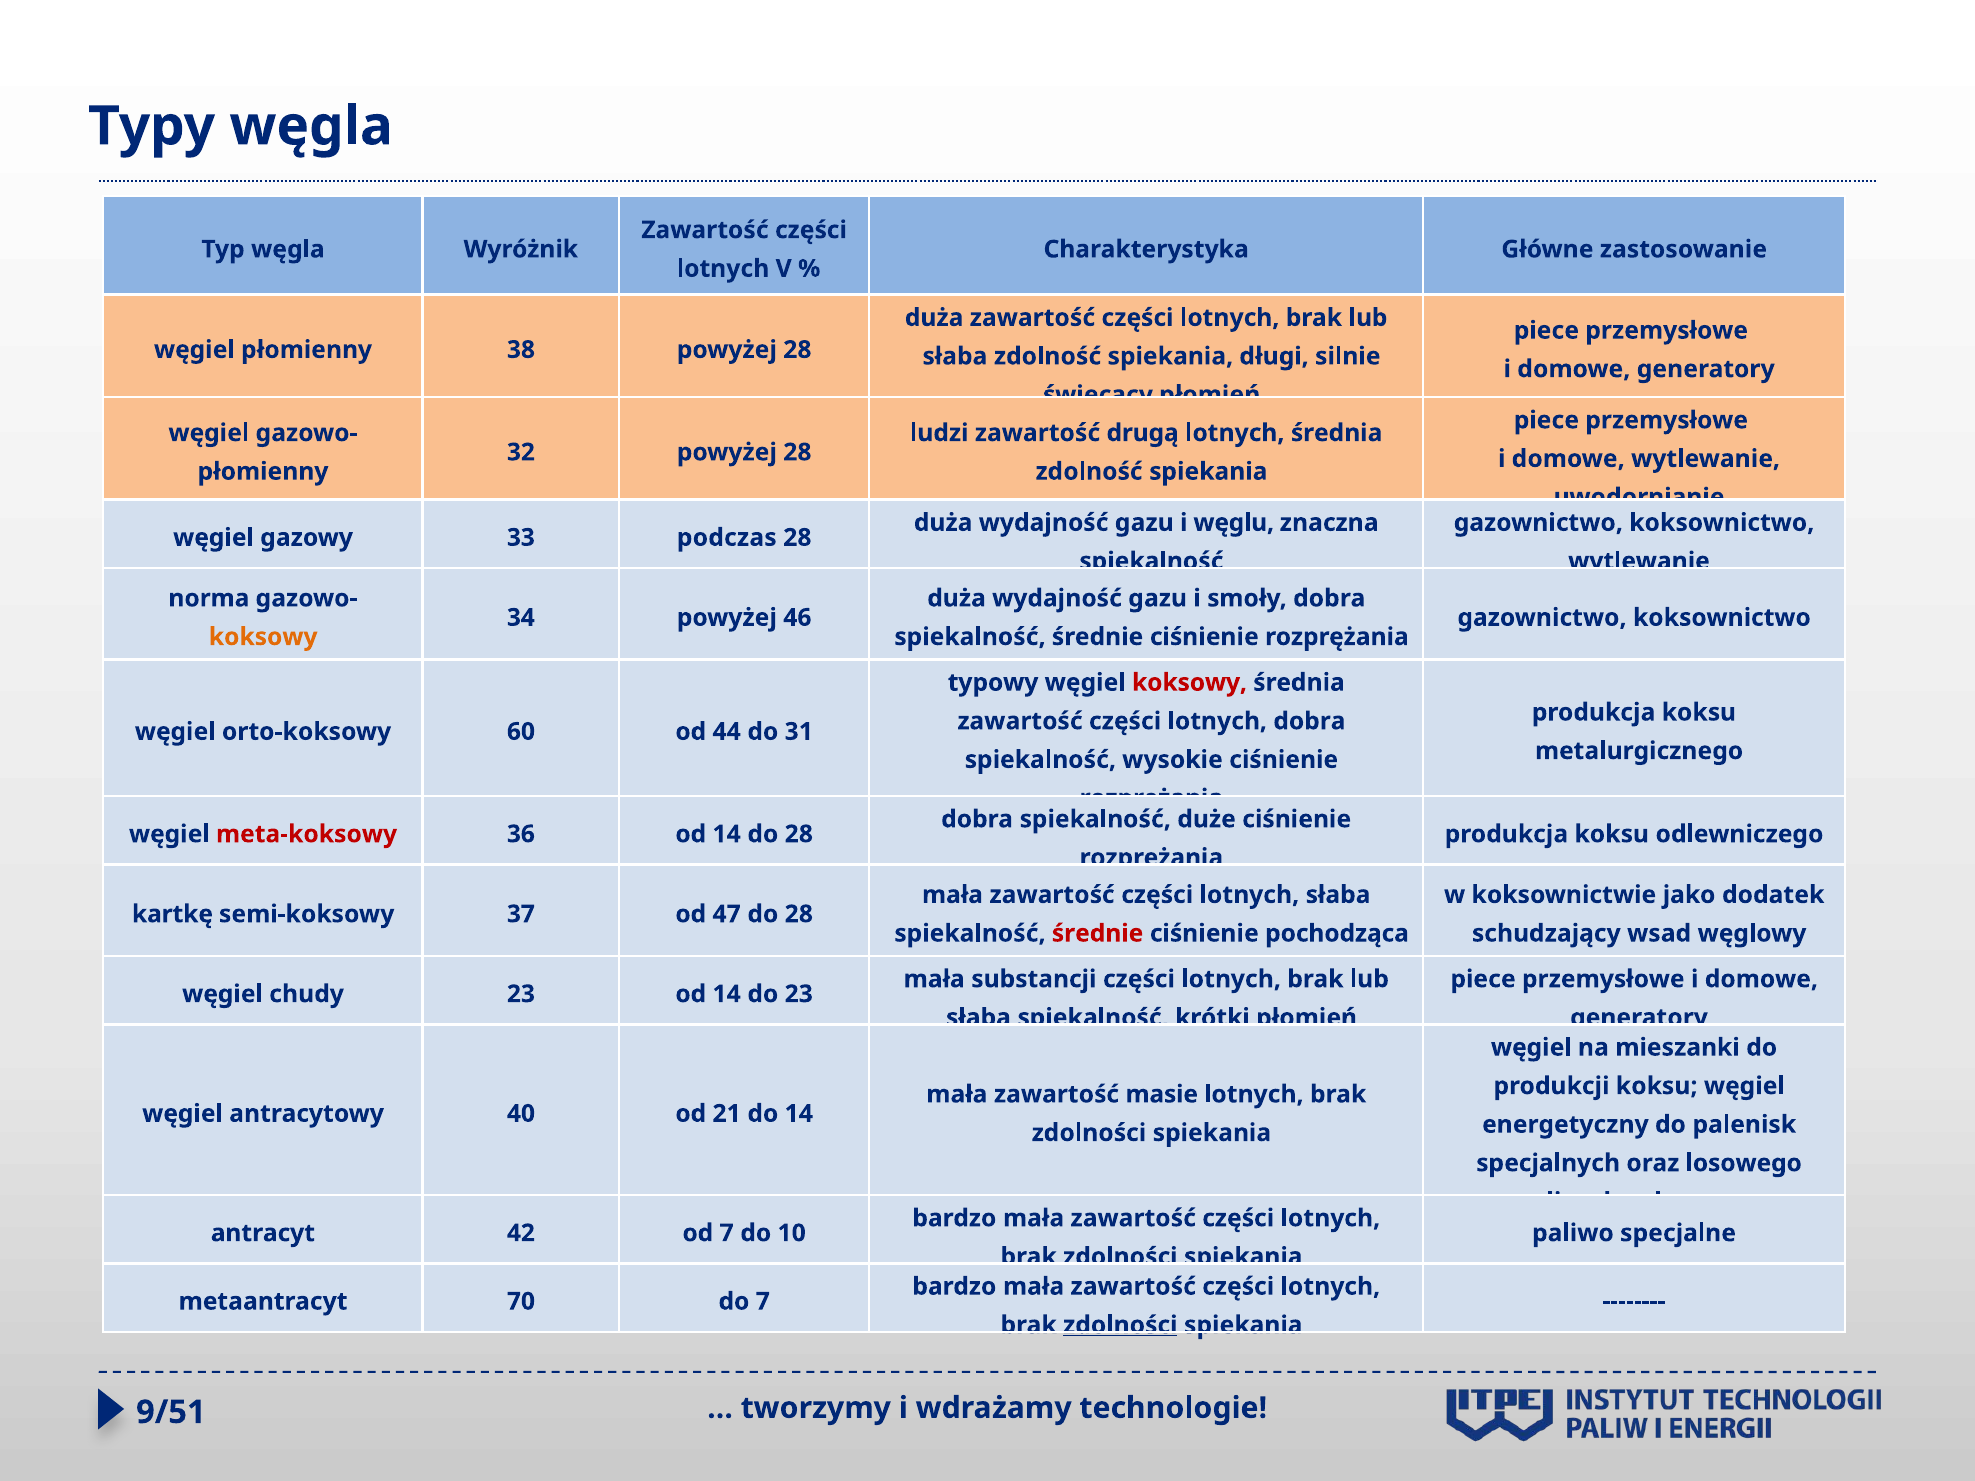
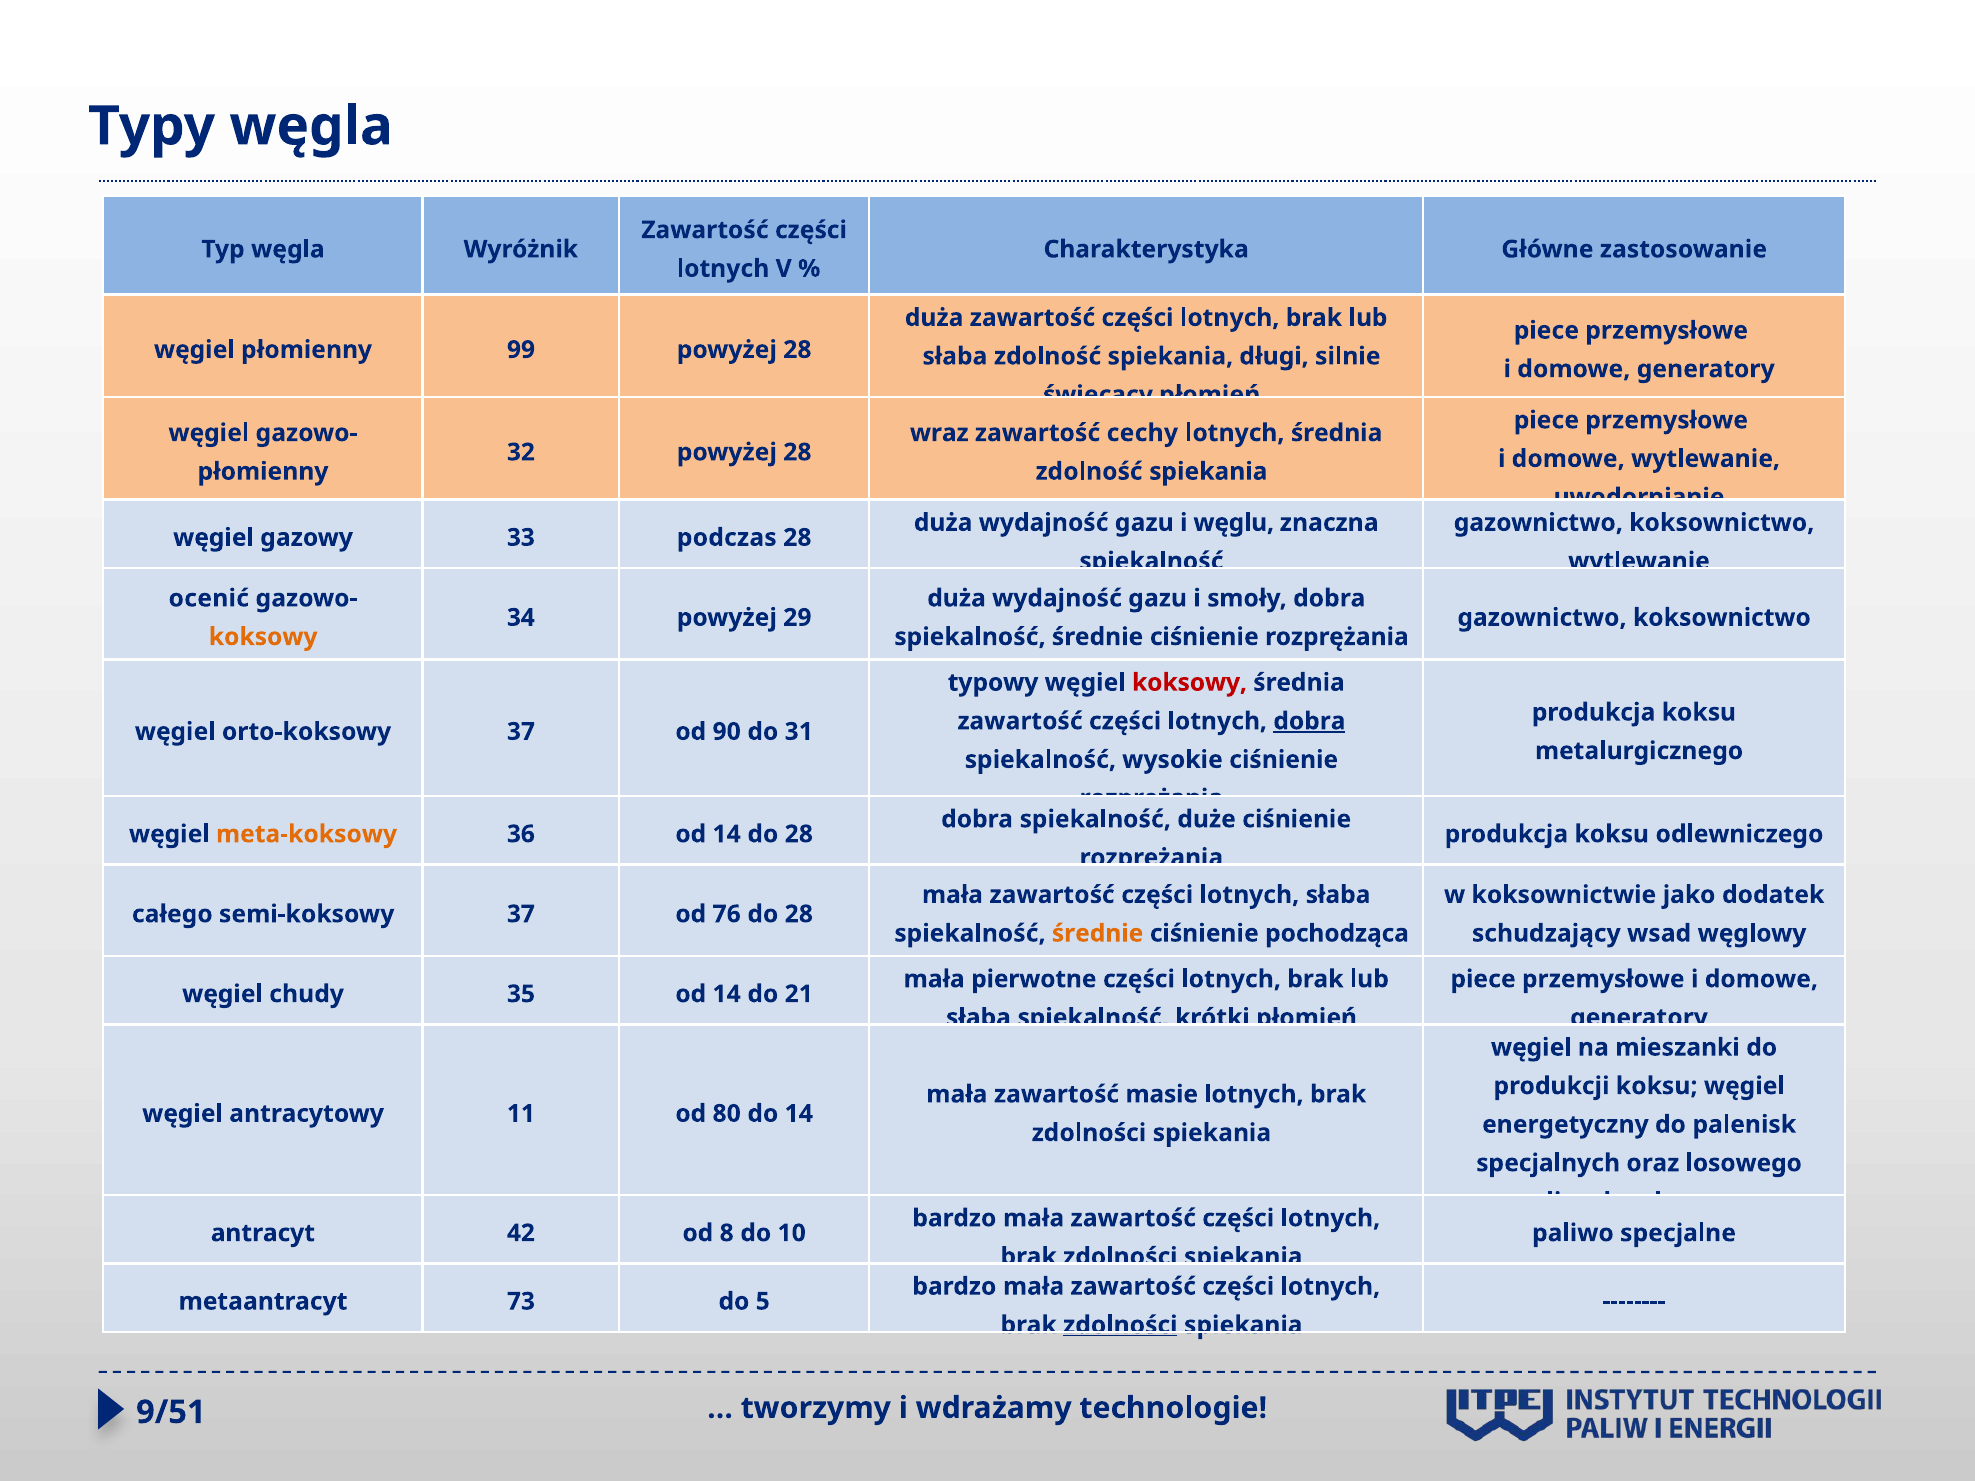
38: 38 -> 99
ludzi: ludzi -> wraz
drugą: drugą -> cechy
norma: norma -> ocenić
46: 46 -> 29
dobra at (1309, 721) underline: none -> present
orto-koksowy 60: 60 -> 37
44: 44 -> 90
meta-koksowy colour: red -> orange
kartkę: kartkę -> całego
47: 47 -> 76
średnie at (1098, 934) colour: red -> orange
substancji: substancji -> pierwotne
chudy 23: 23 -> 35
do 23: 23 -> 21
40: 40 -> 11
21: 21 -> 80
od 7: 7 -> 8
70: 70 -> 73
do 7: 7 -> 5
